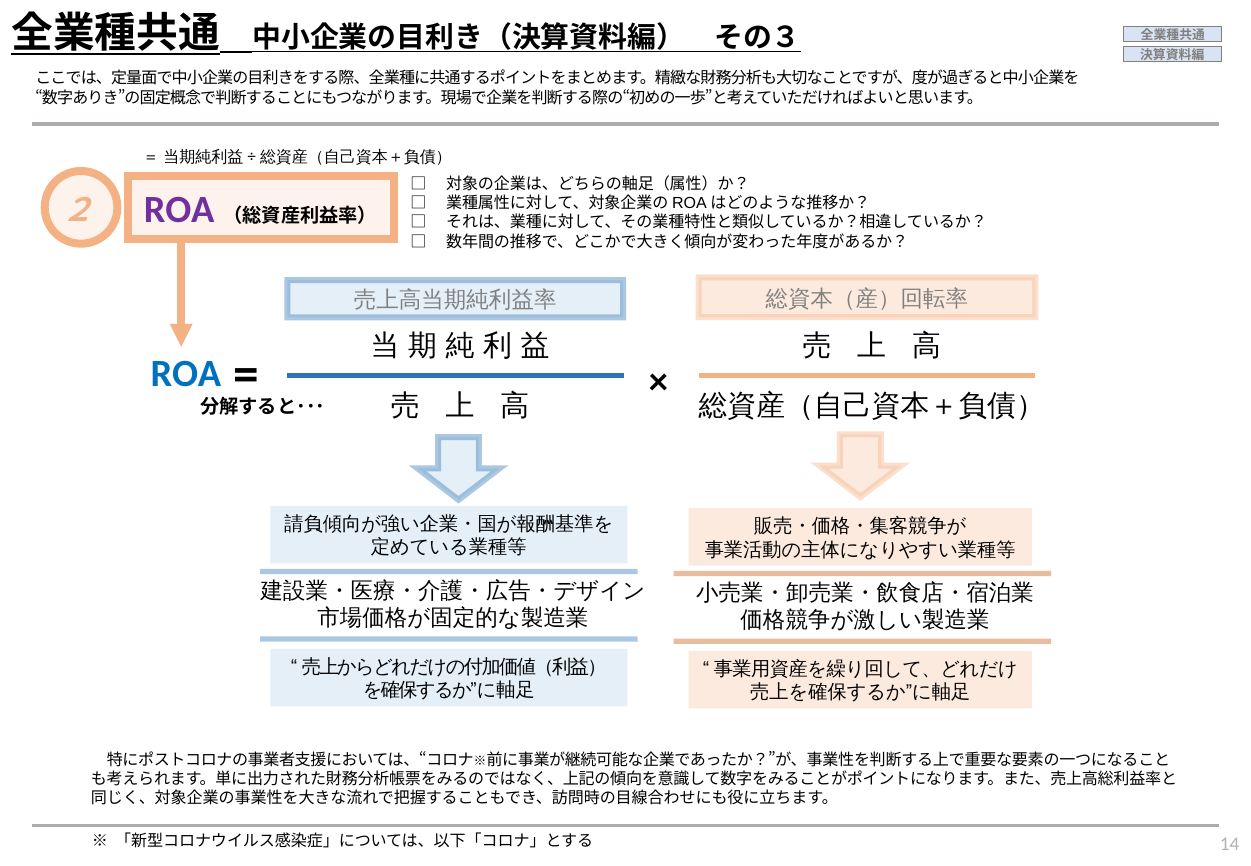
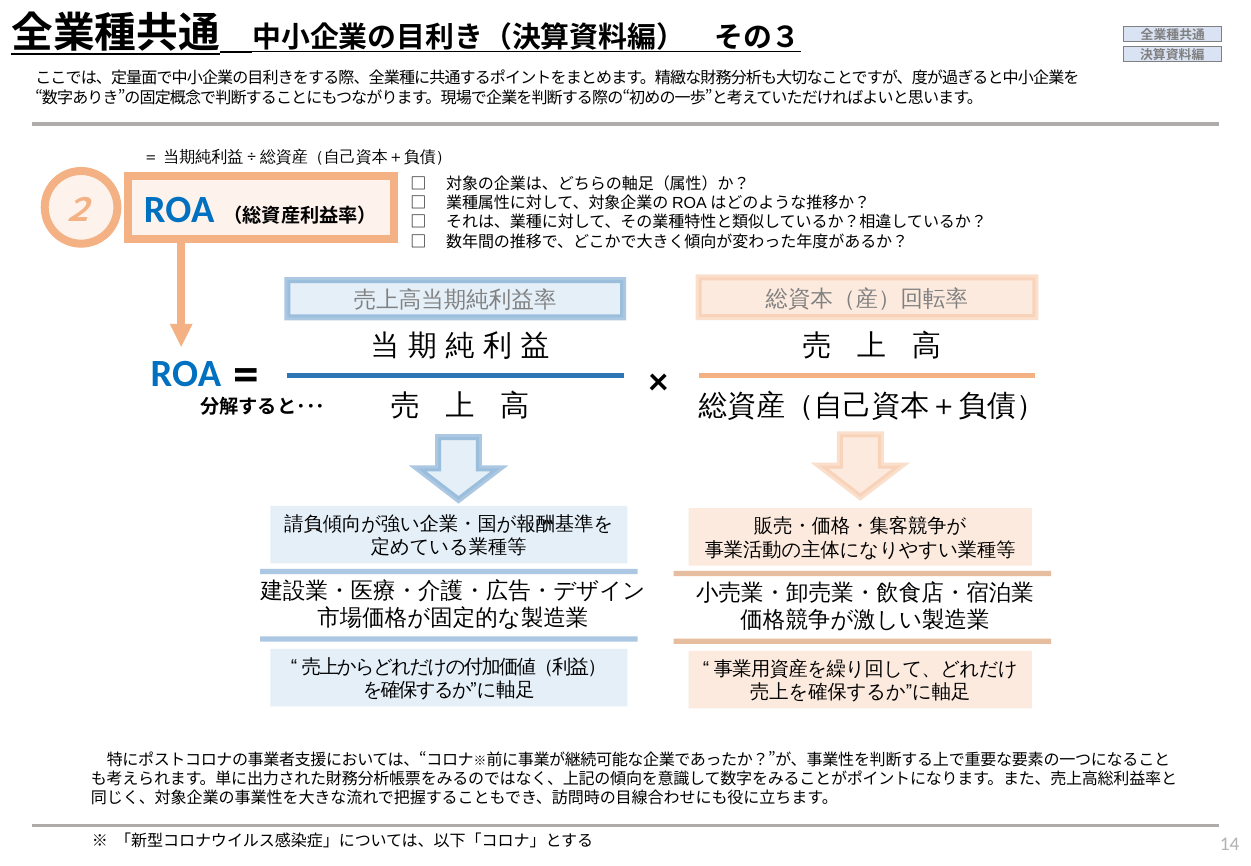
ROA at (179, 210) colour: purple -> blue
